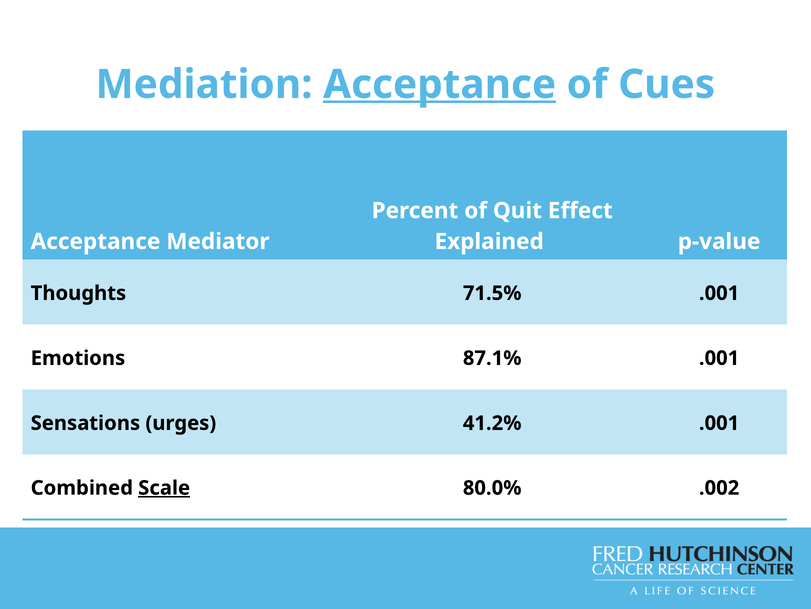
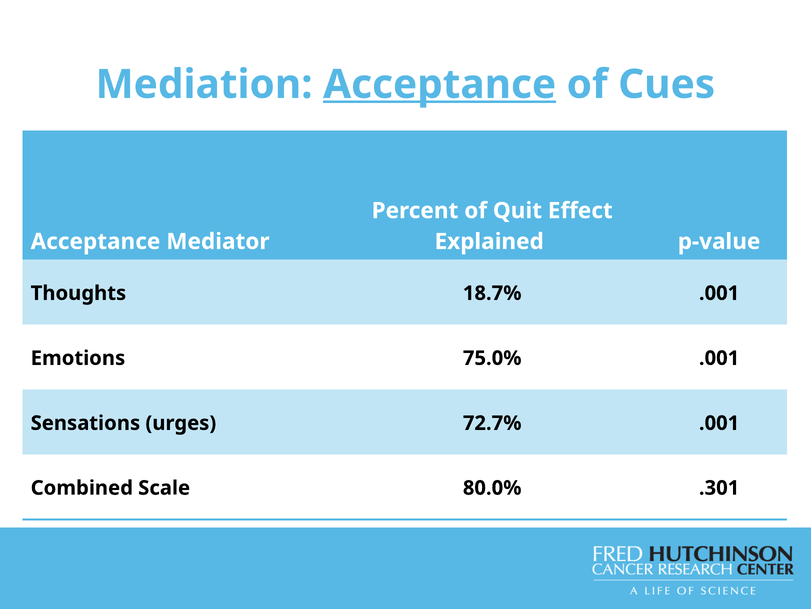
71.5%: 71.5% -> 18.7%
87.1%: 87.1% -> 75.0%
41.2%: 41.2% -> 72.7%
Scale underline: present -> none
.002: .002 -> .301
